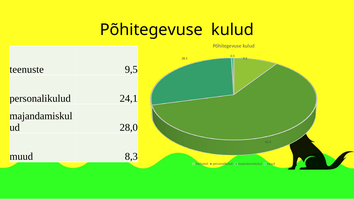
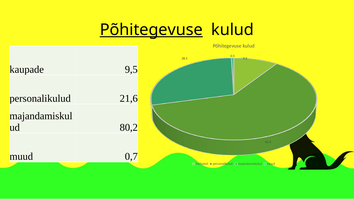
Põhitegevuse at (151, 30) underline: none -> present
teenuste: teenuste -> kaupade
24,1: 24,1 -> 21,6
28,0: 28,0 -> 80,2
8,3: 8,3 -> 0,7
